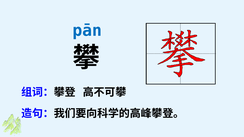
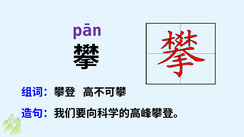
pān colour: blue -> purple
